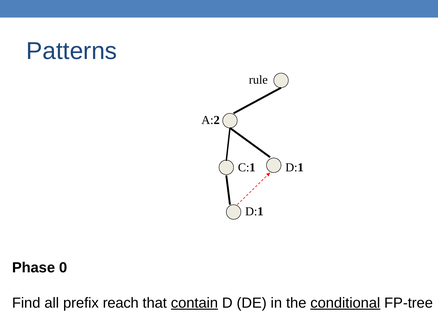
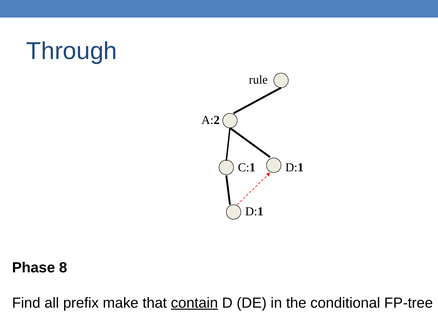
Patterns: Patterns -> Through
0: 0 -> 8
reach: reach -> make
conditional underline: present -> none
